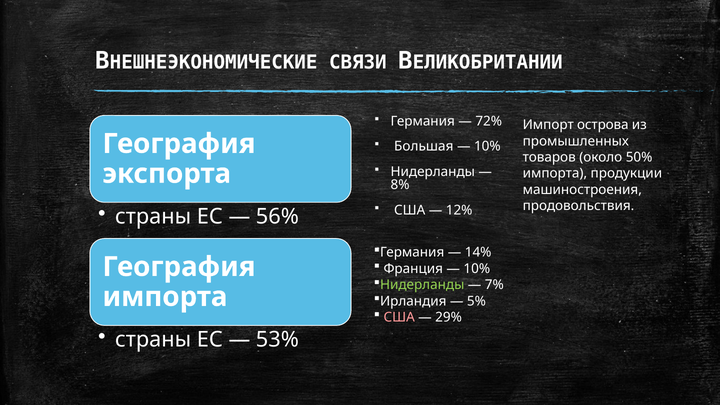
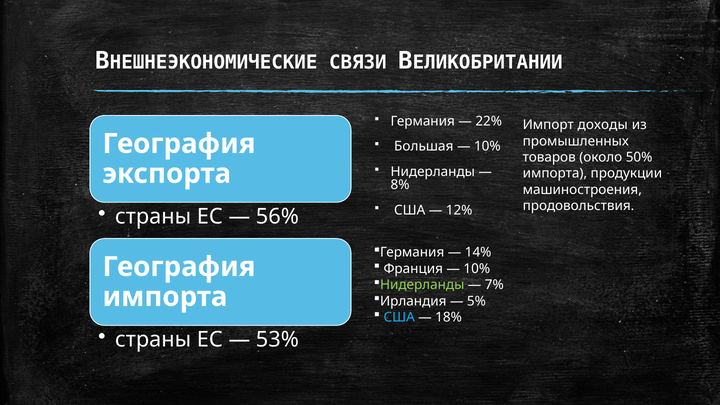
72%: 72% -> 22%
острова: острова -> доходы
США at (399, 317) colour: pink -> light blue
29%: 29% -> 18%
